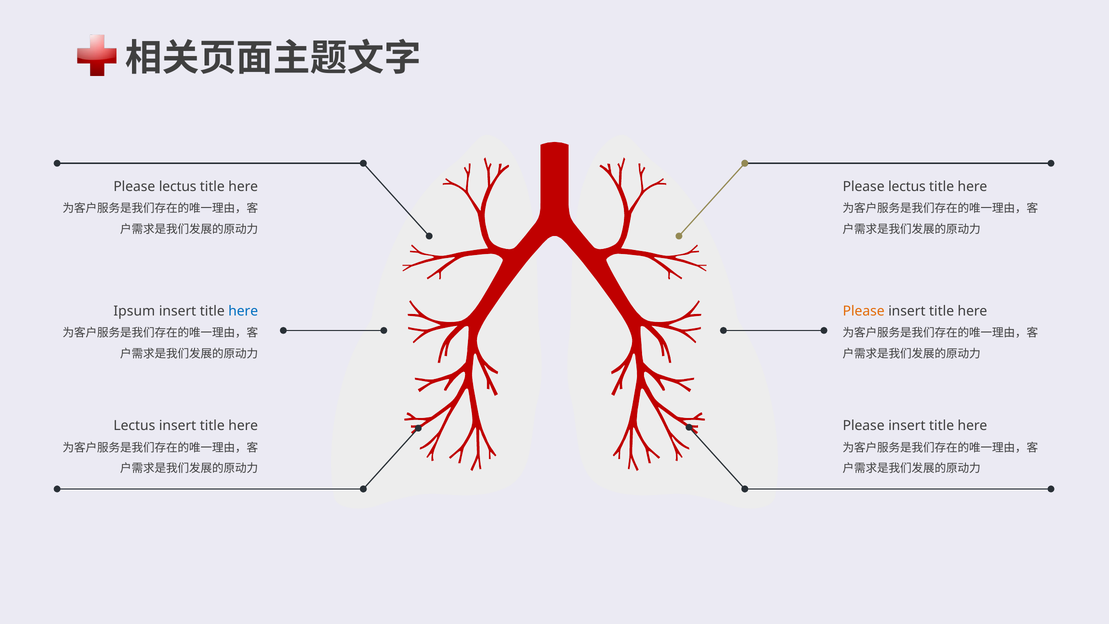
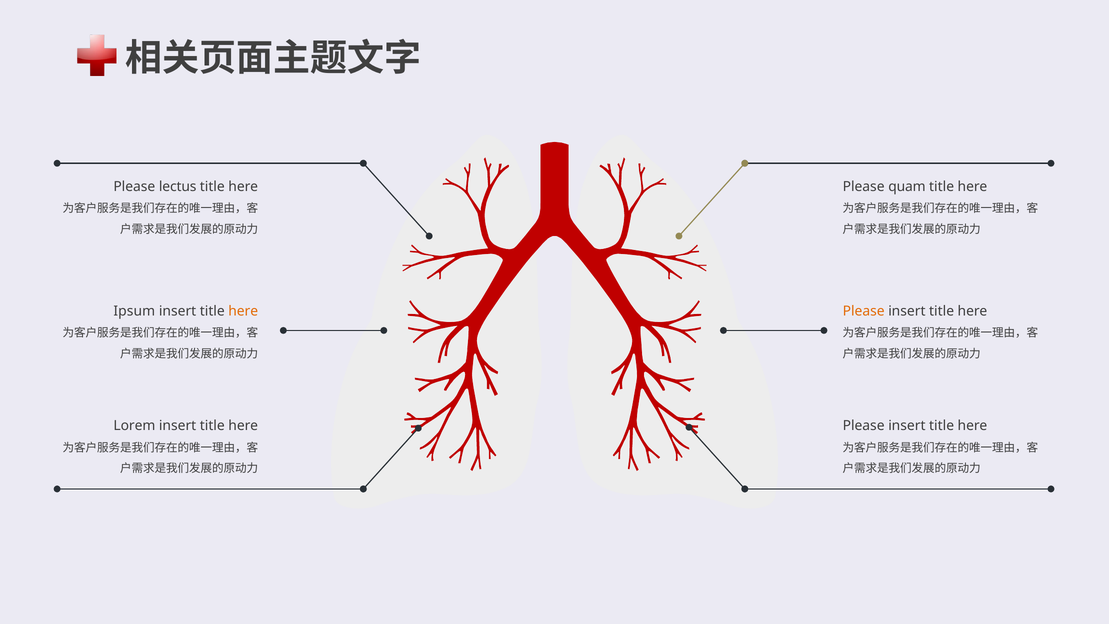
lectus at (907, 186): lectus -> quam
here at (243, 311) colour: blue -> orange
Lectus at (134, 426): Lectus -> Lorem
